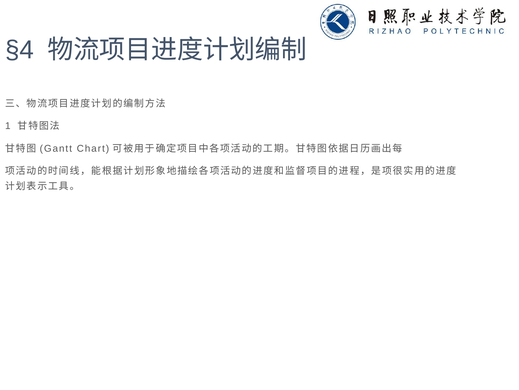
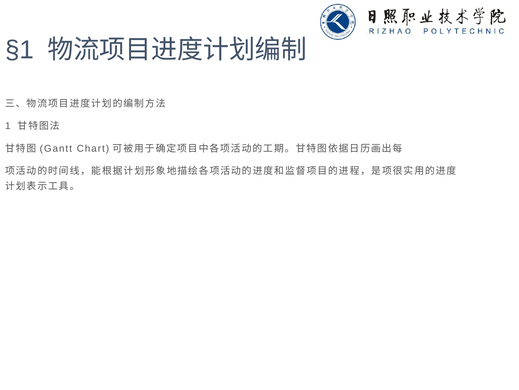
§4: §4 -> §1
